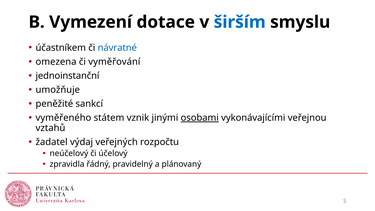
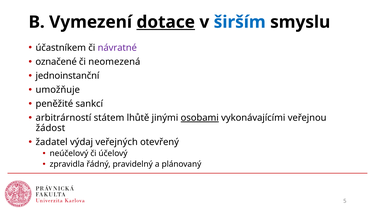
dotace underline: none -> present
návratné colour: blue -> purple
omezena: omezena -> označené
vyměřování: vyměřování -> neomezená
vyměřeného: vyměřeného -> arbitrárností
vznik: vznik -> lhůtě
vztahů: vztahů -> žádost
rozpočtu: rozpočtu -> otevřený
